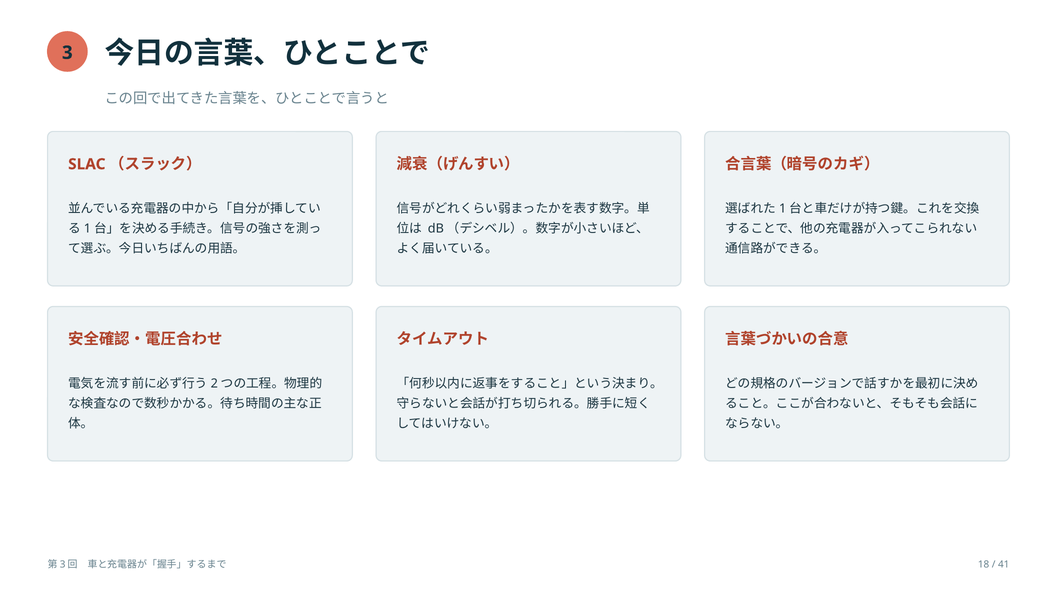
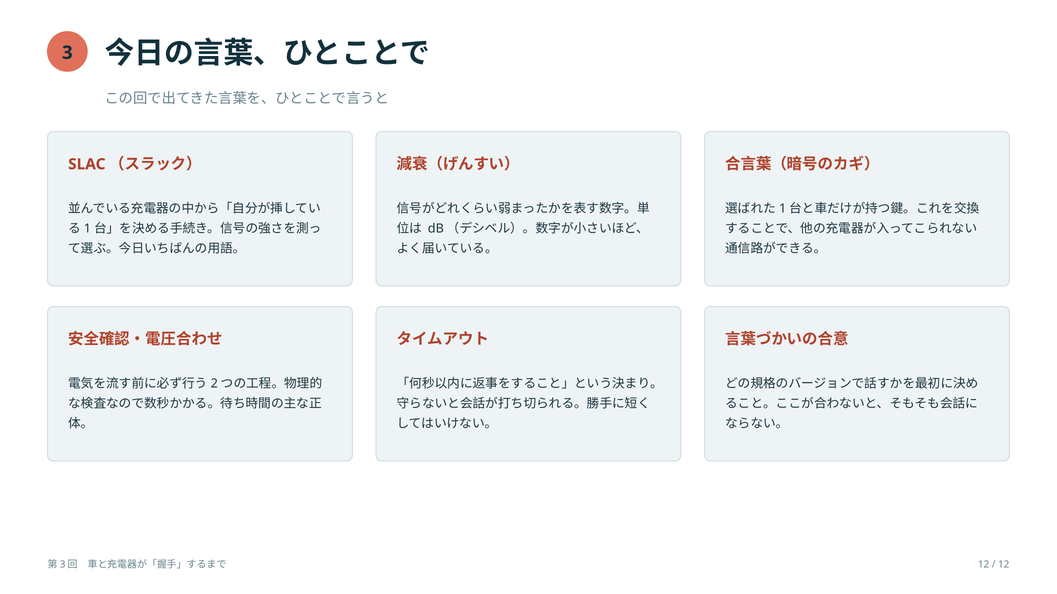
18 at (984, 565): 18 -> 12
41 at (1004, 565): 41 -> 12
